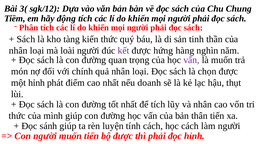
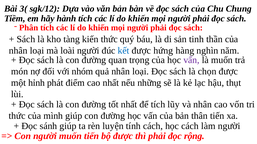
động: động -> hành
kết colour: purple -> blue
chính: chính -> nhóm
doanh: doanh -> những
đọc hỉnh: hỉnh -> rộng
